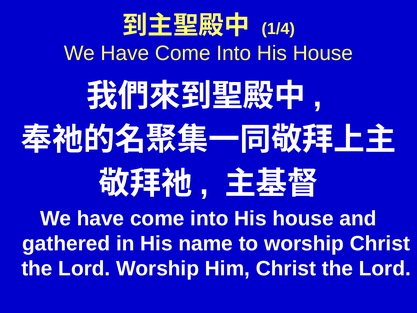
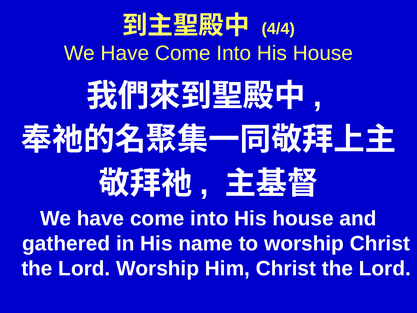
1/4: 1/4 -> 4/4
